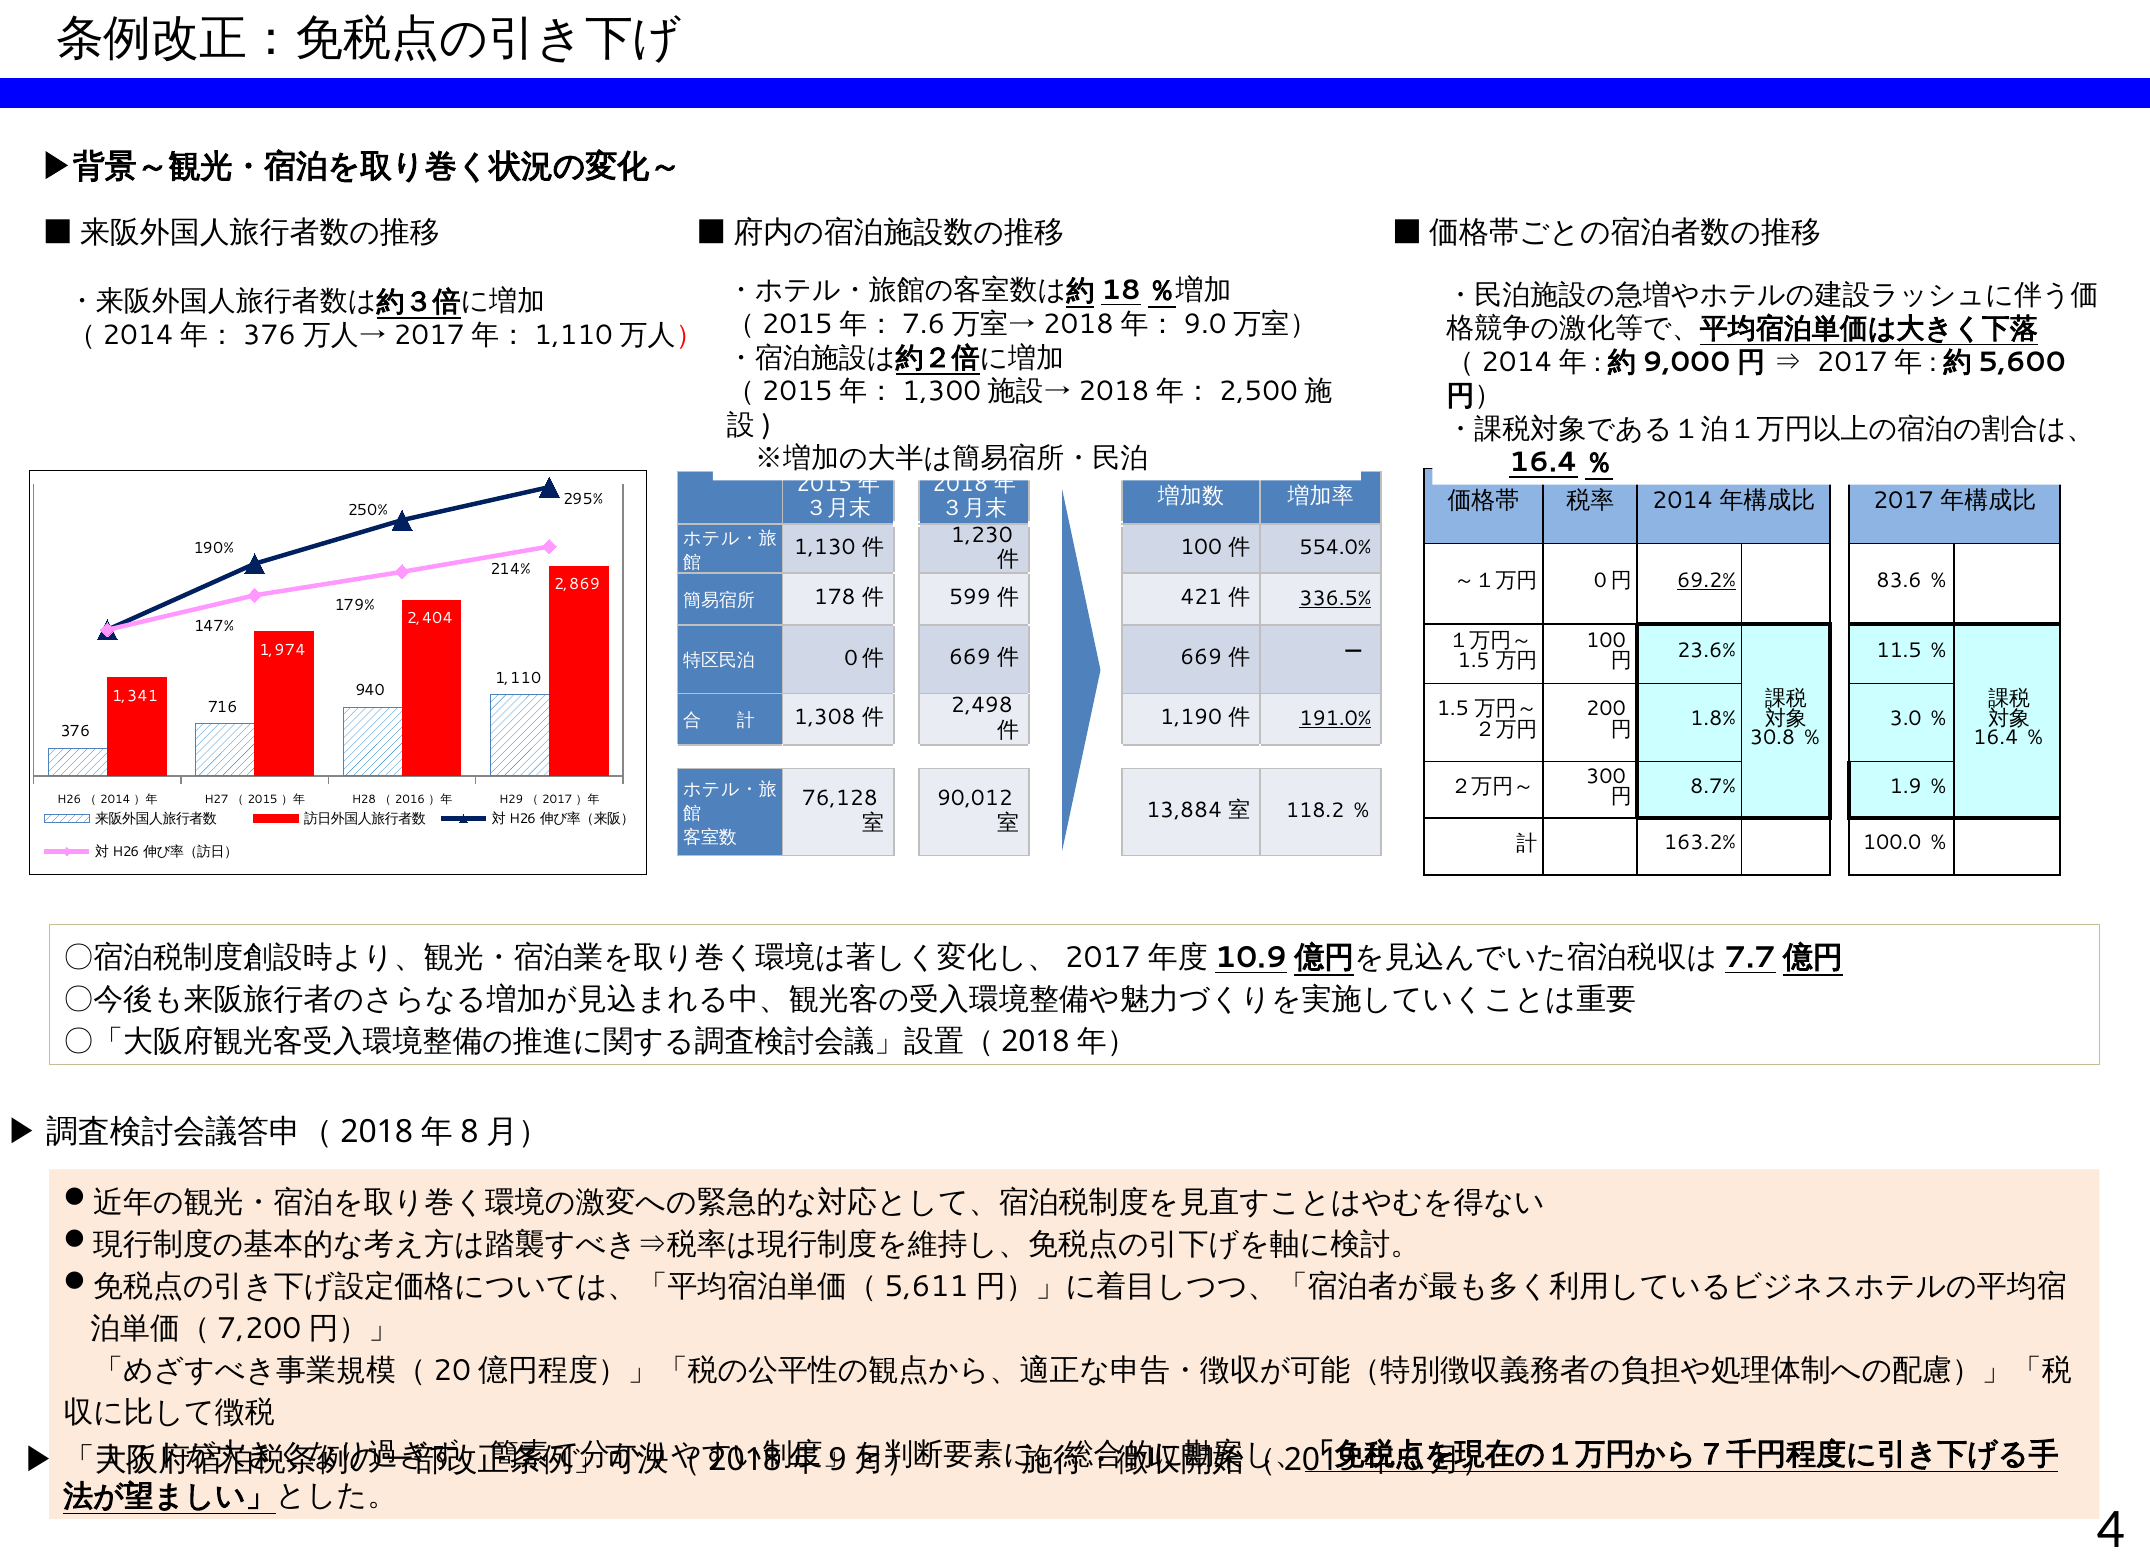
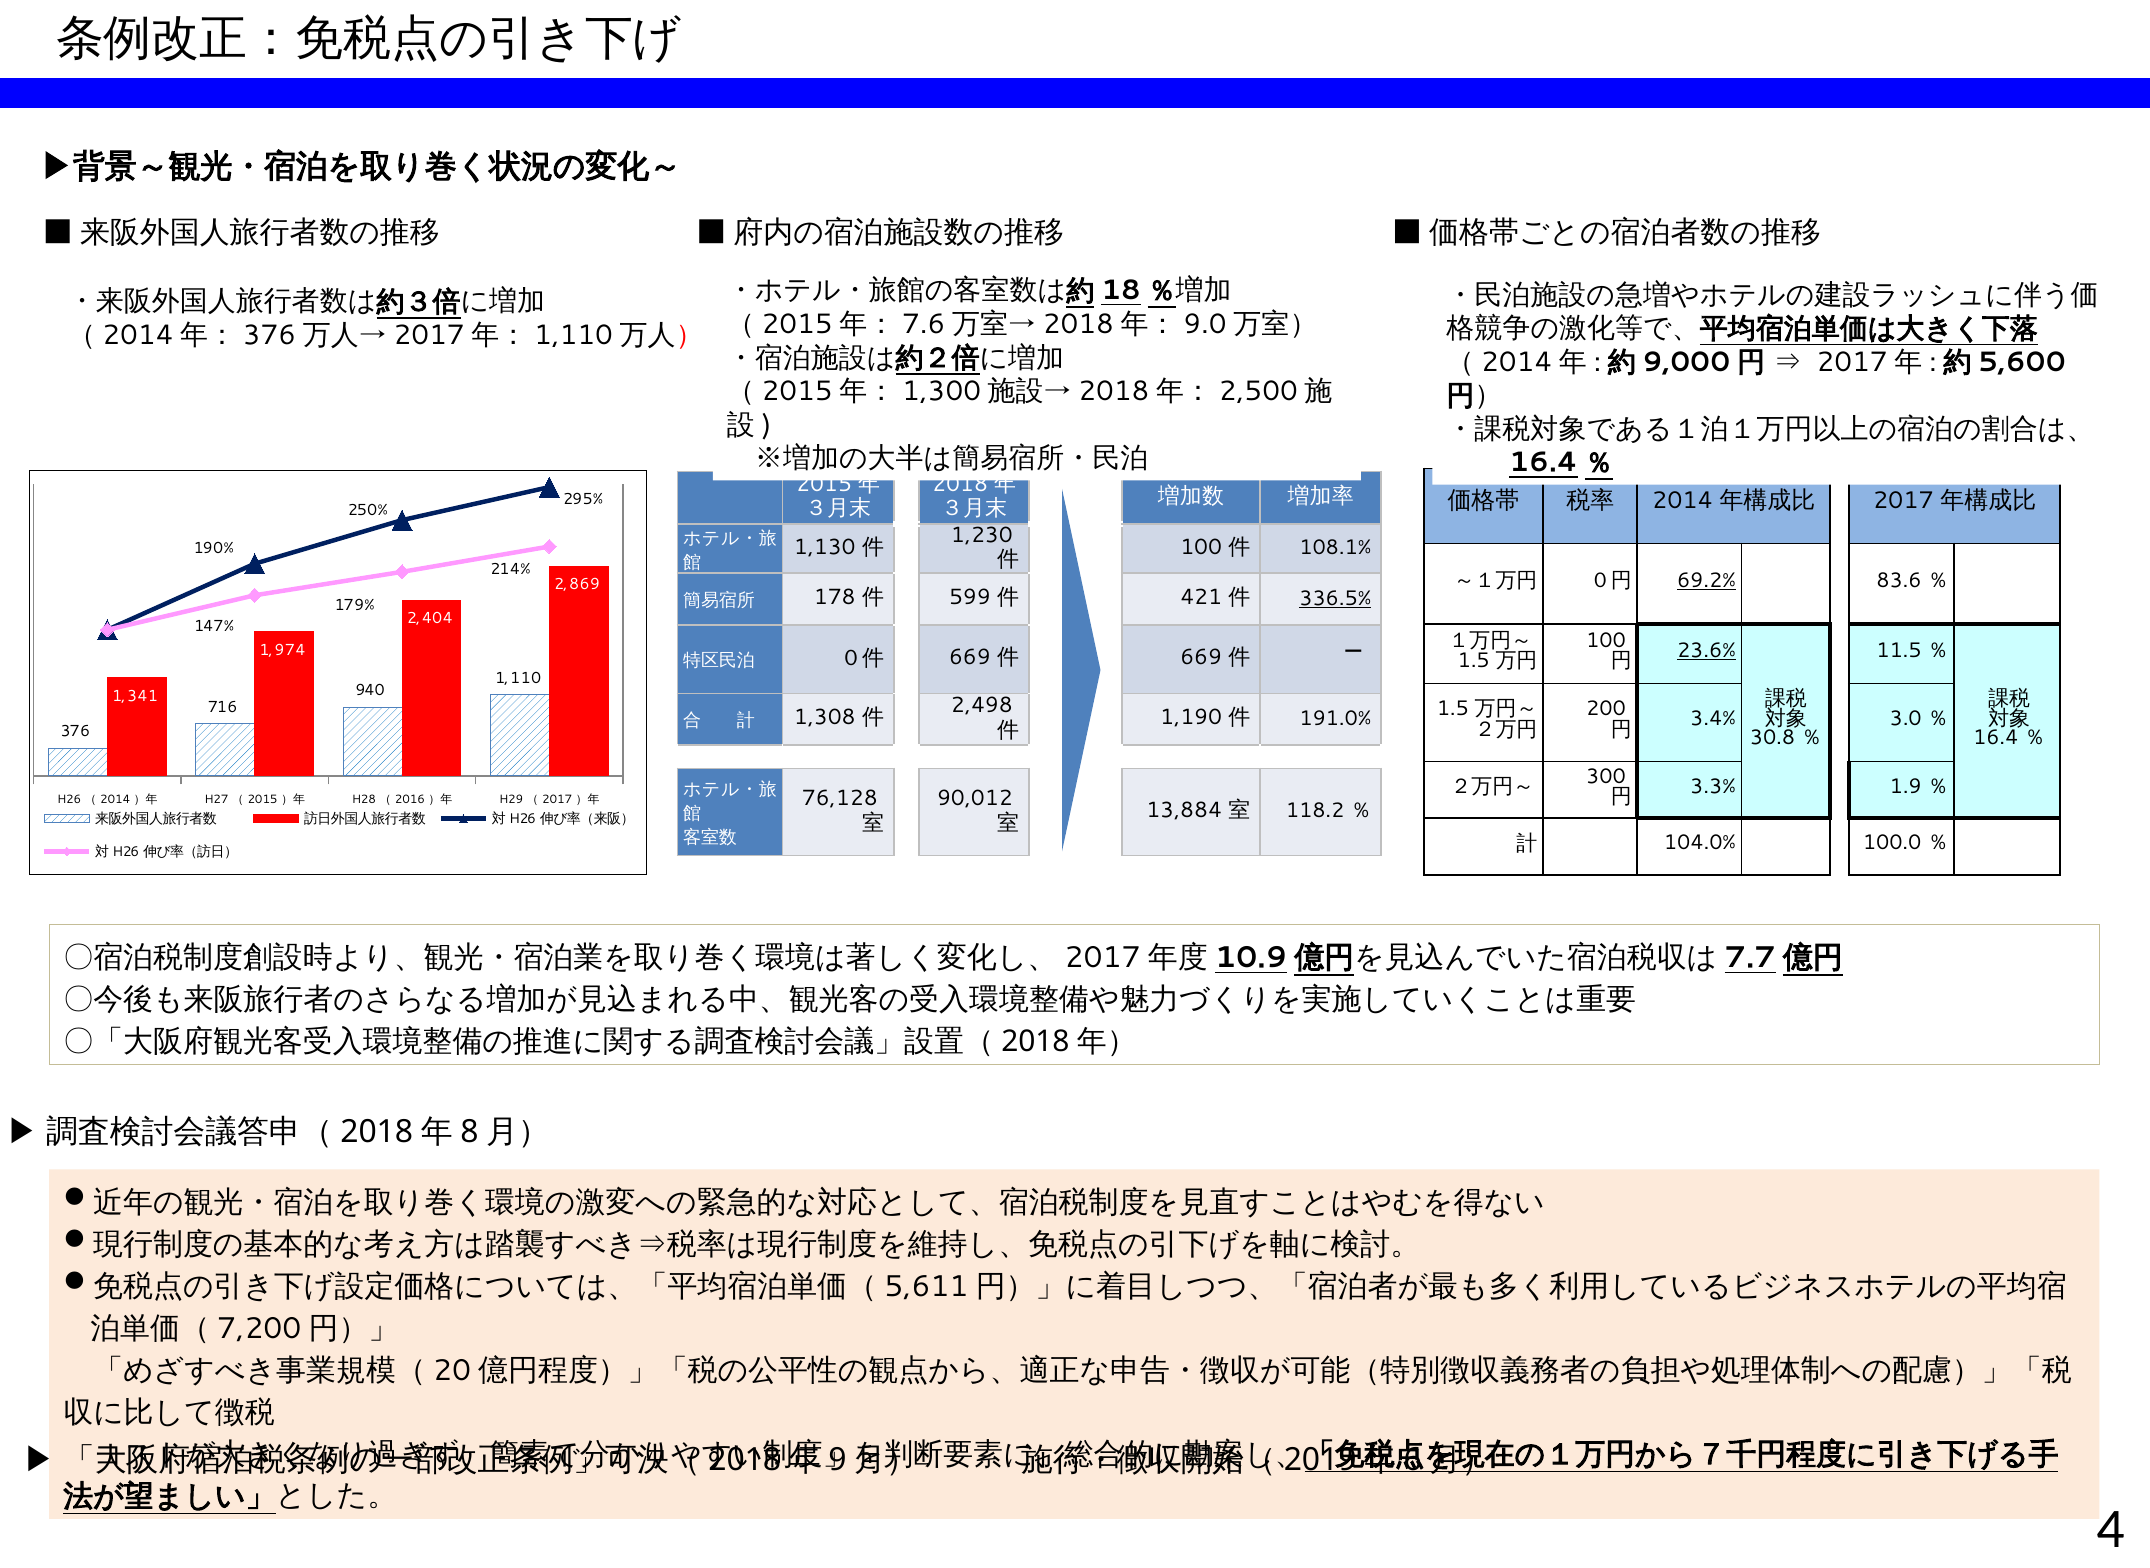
554.0%: 554.0% -> 108.1%
23.6% underline: none -> present
191.0% underline: present -> none
1.8%: 1.8% -> 3.4%
8.7%: 8.7% -> 3.3%
163.2%: 163.2% -> 104.0%
